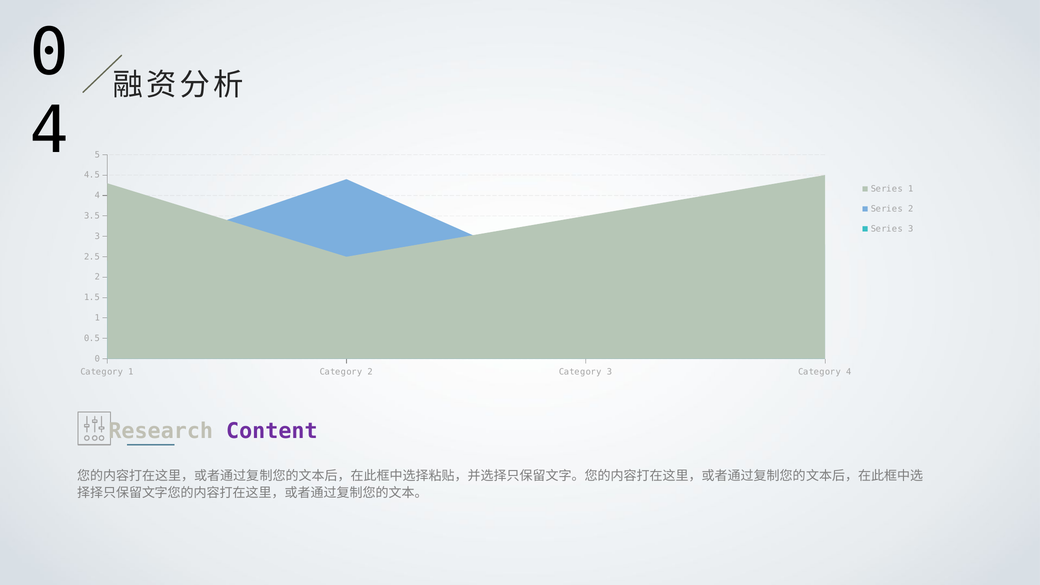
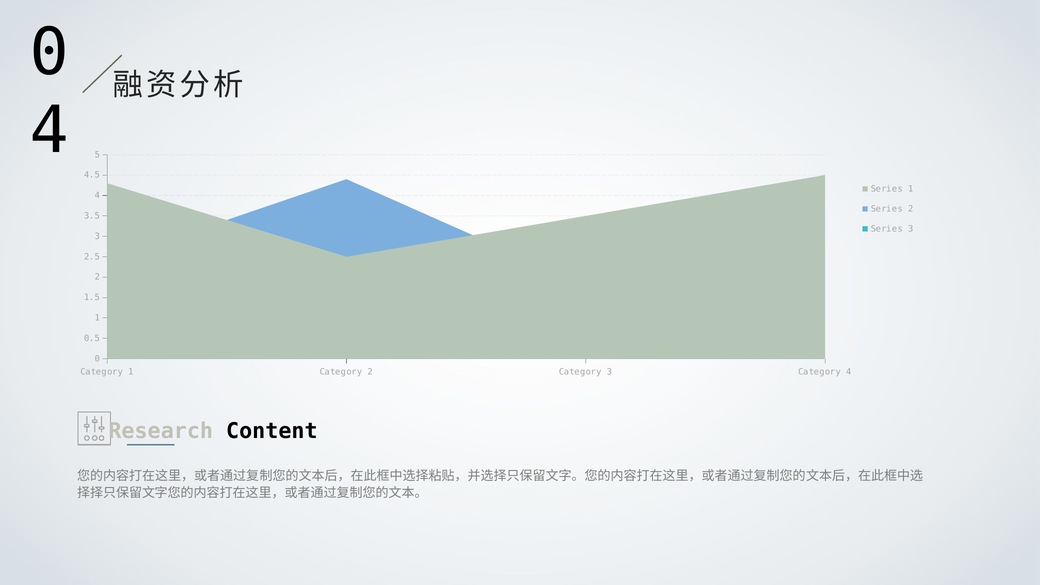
Content colour: purple -> black
